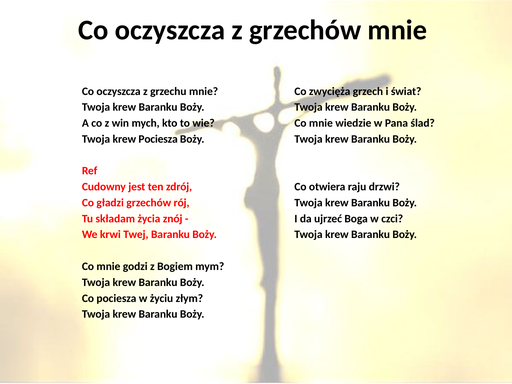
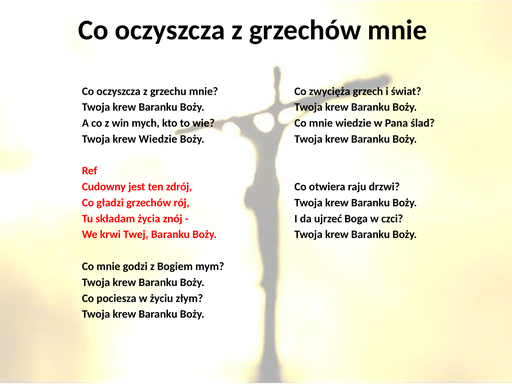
krew Pociesza: Pociesza -> Wiedzie
